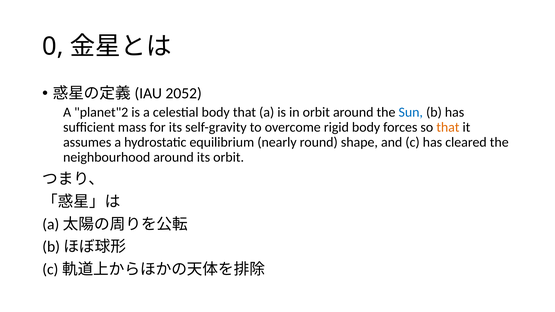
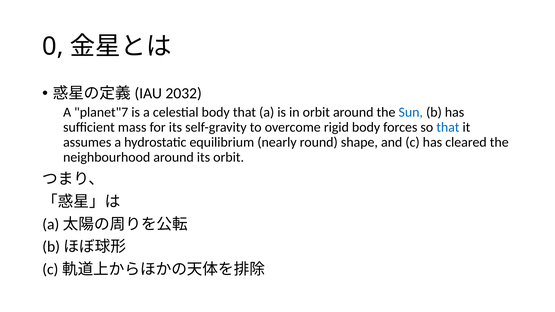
2052: 2052 -> 2032
planet"2: planet"2 -> planet"7
that at (448, 127) colour: orange -> blue
